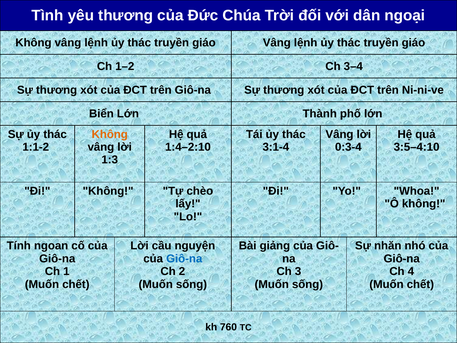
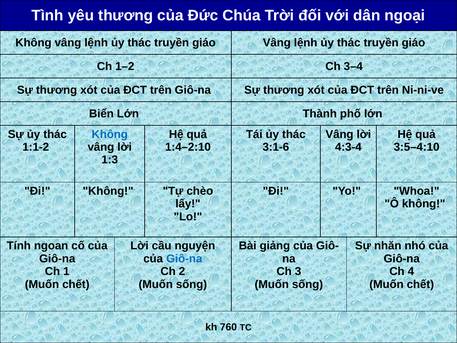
Không at (110, 134) colour: orange -> blue
3:1-4: 3:1-4 -> 3:1-6
0:3-4: 0:3-4 -> 4:3-4
